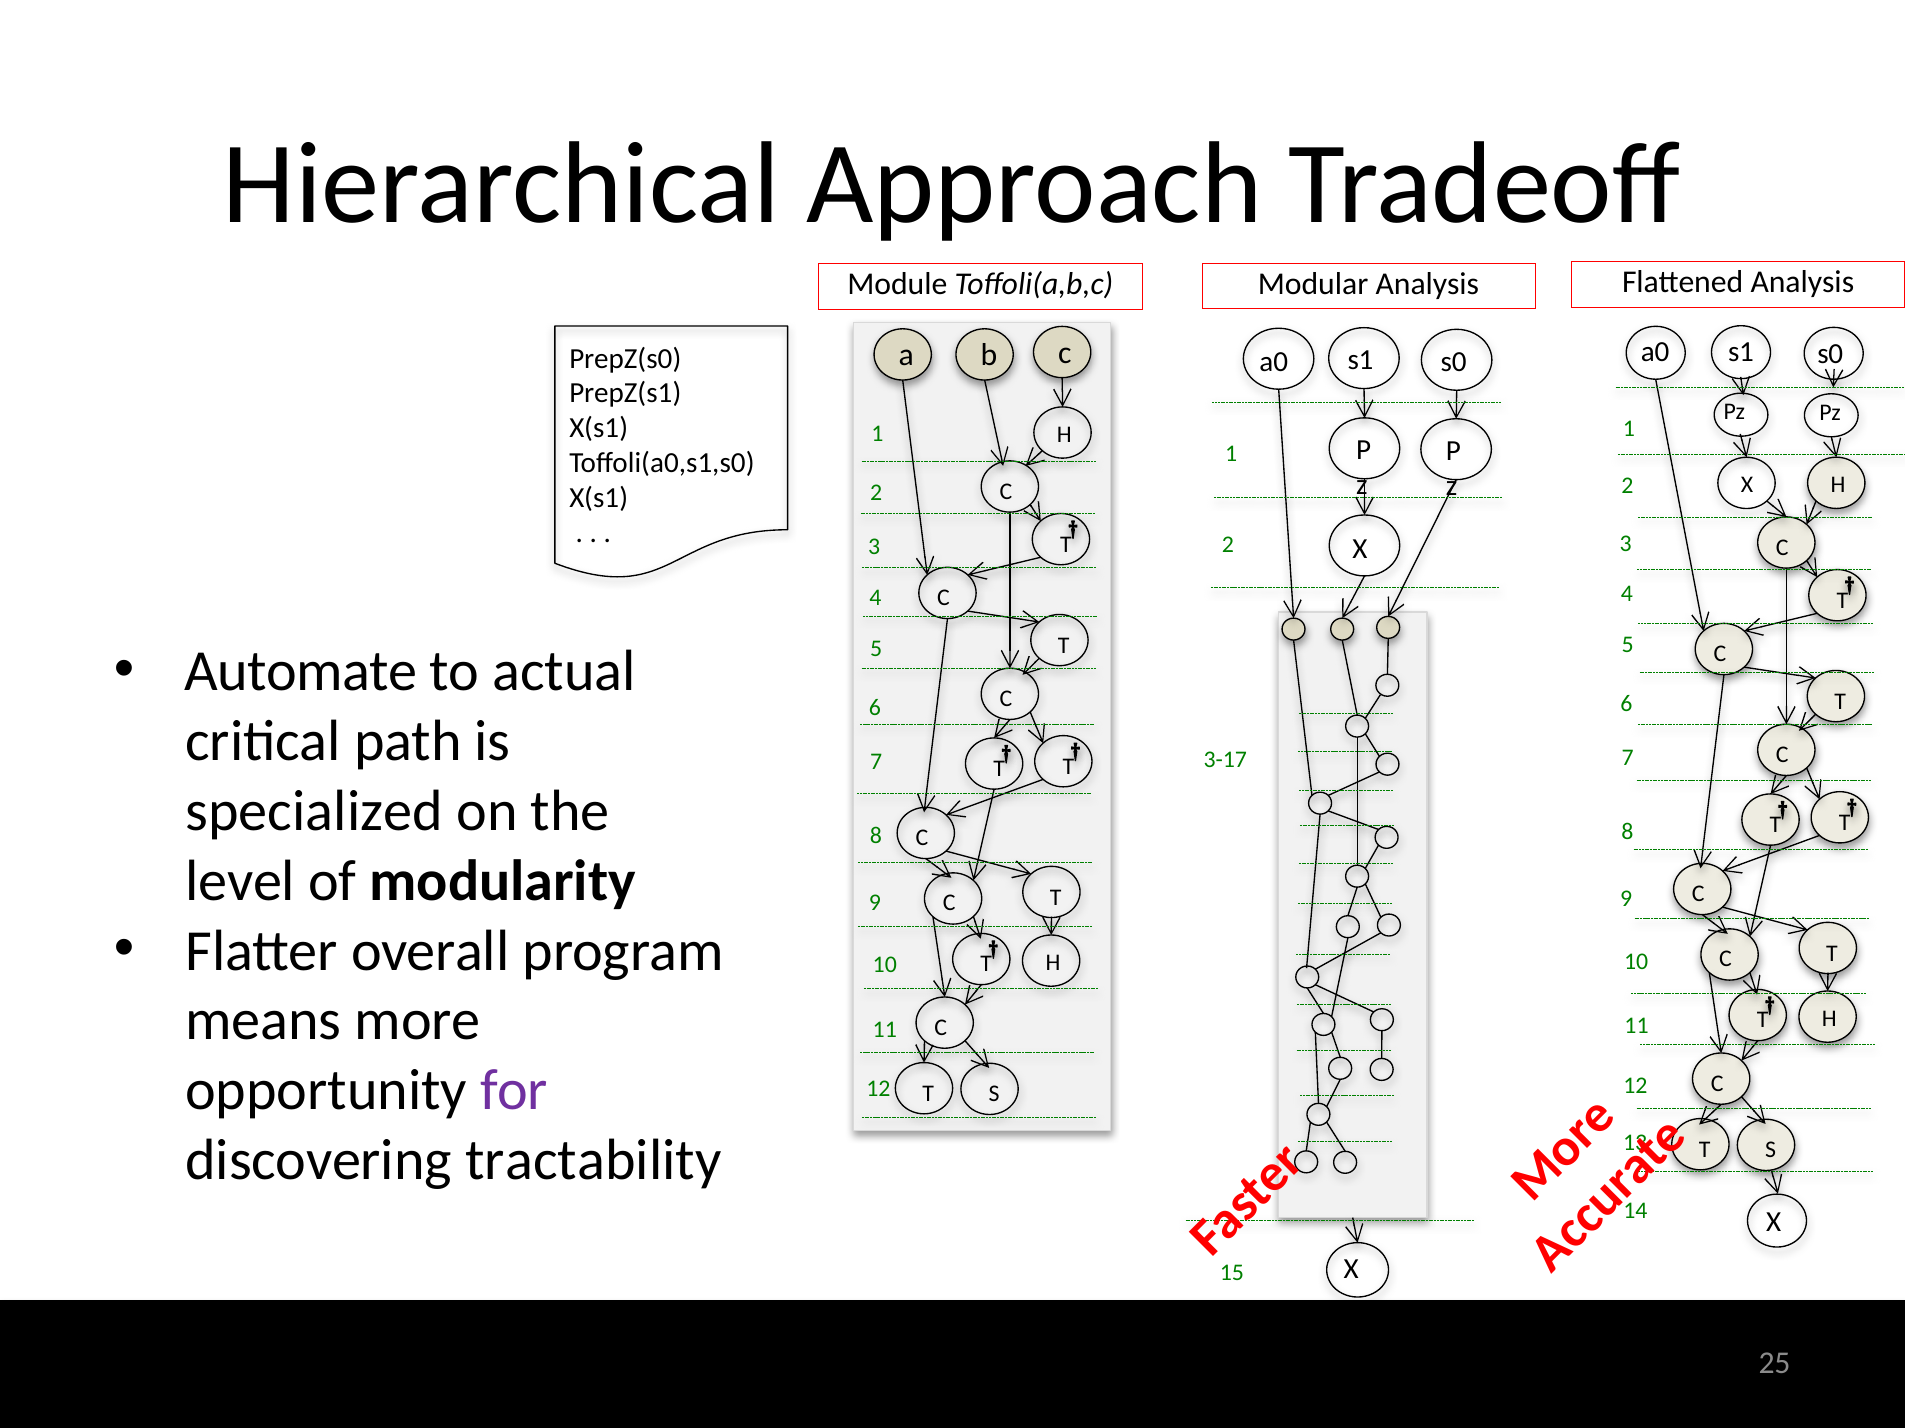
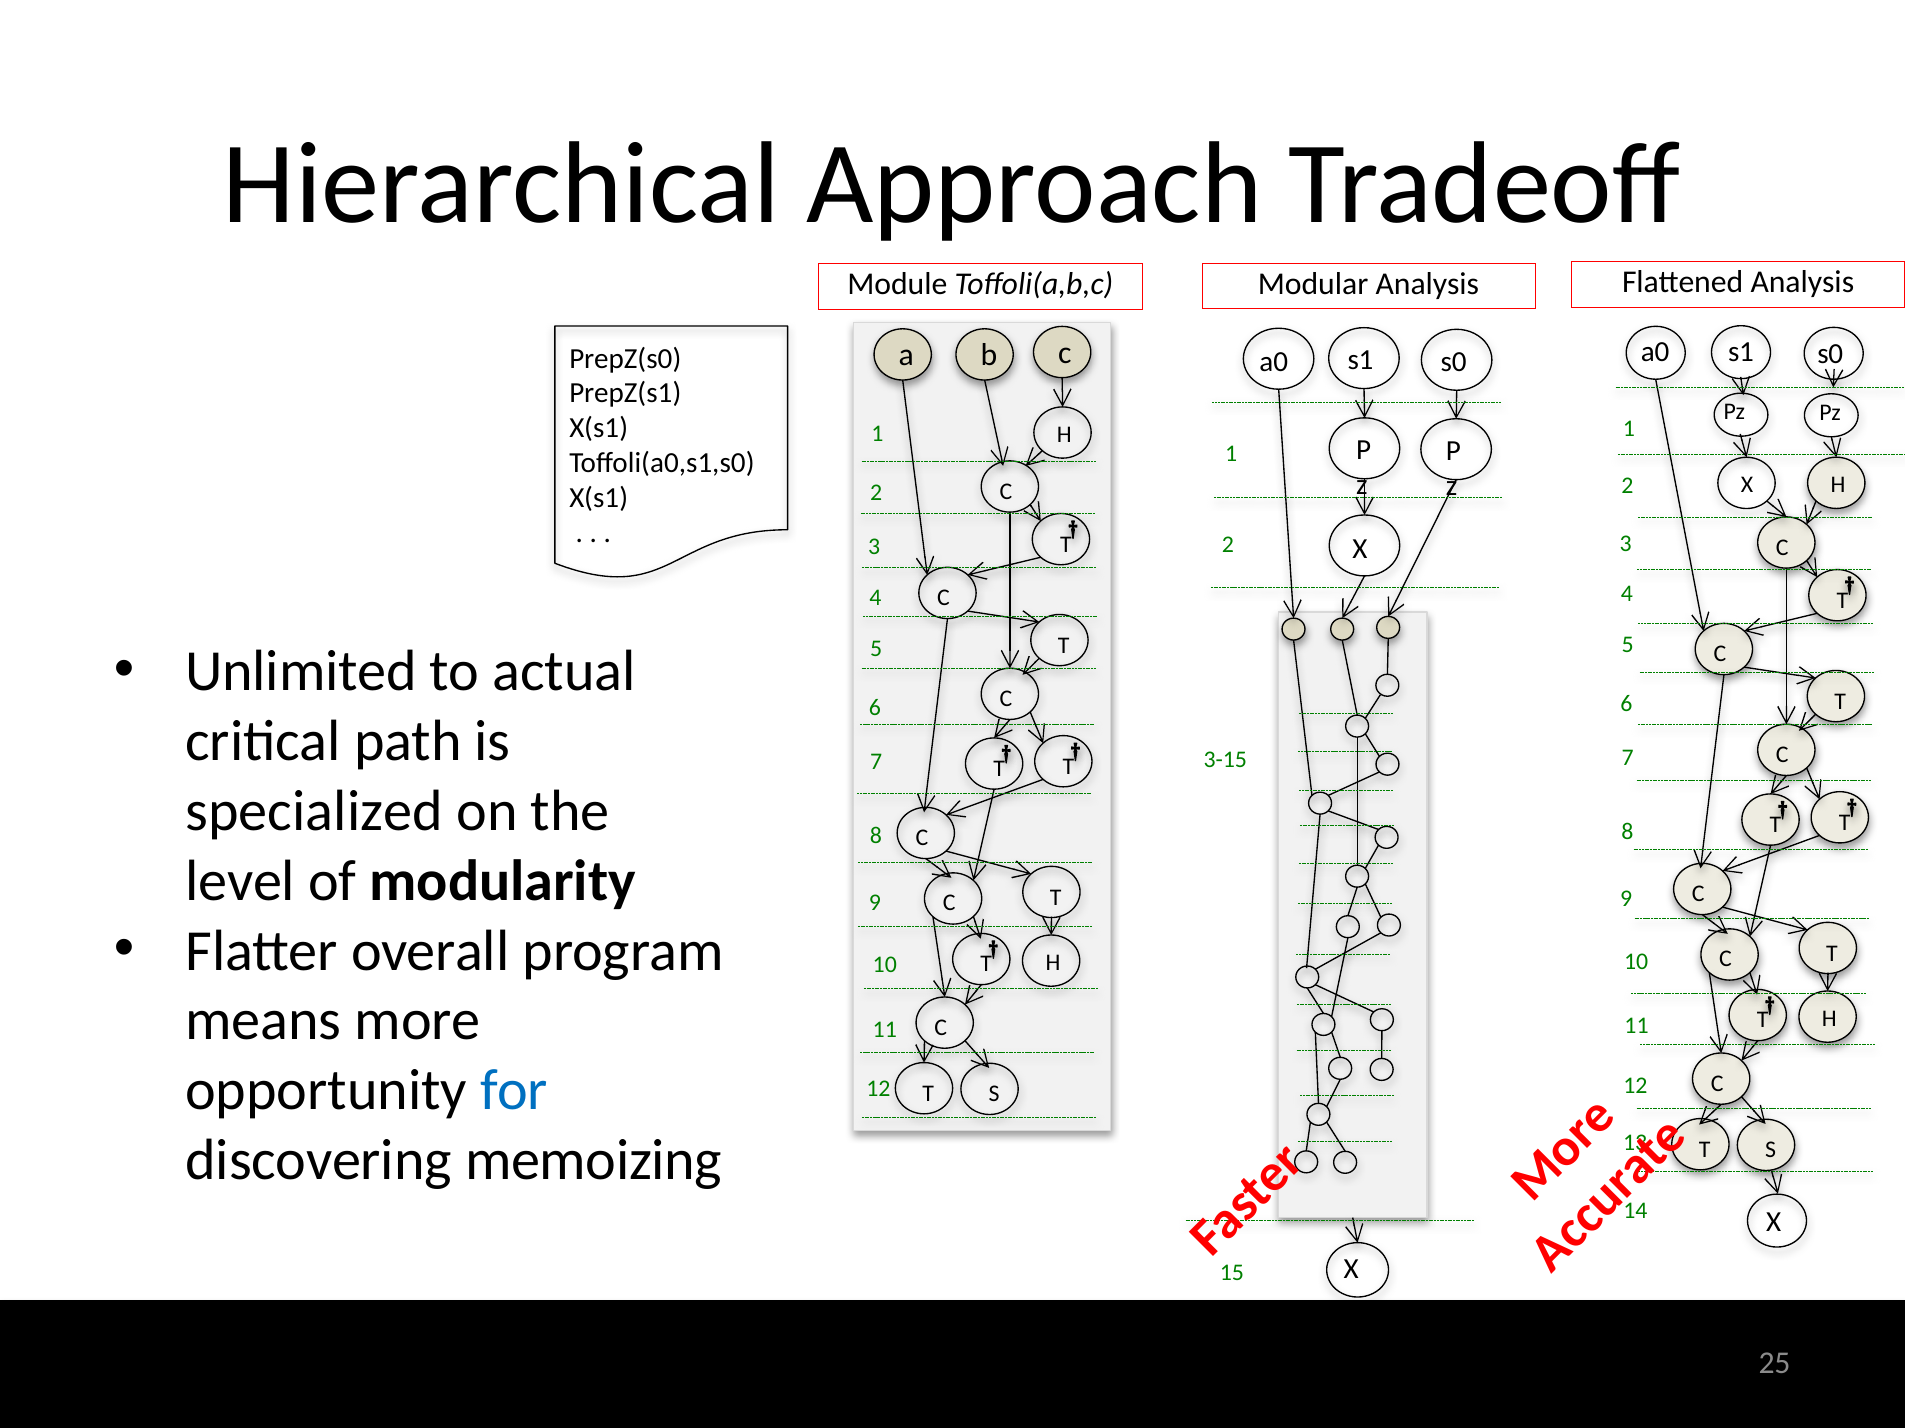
Automate: Automate -> Unlimited
3-17: 3-17 -> 3-15
for colour: purple -> blue
tractability: tractability -> memoizing
